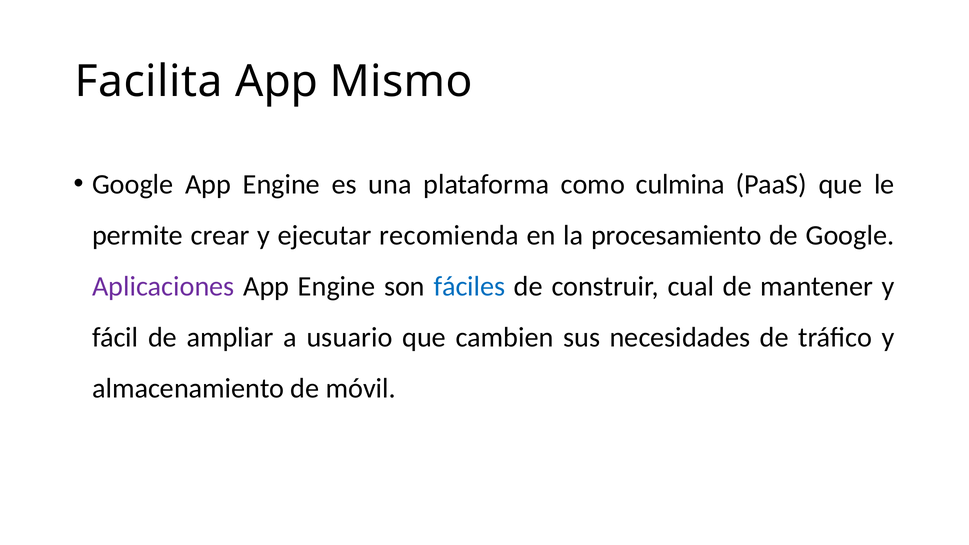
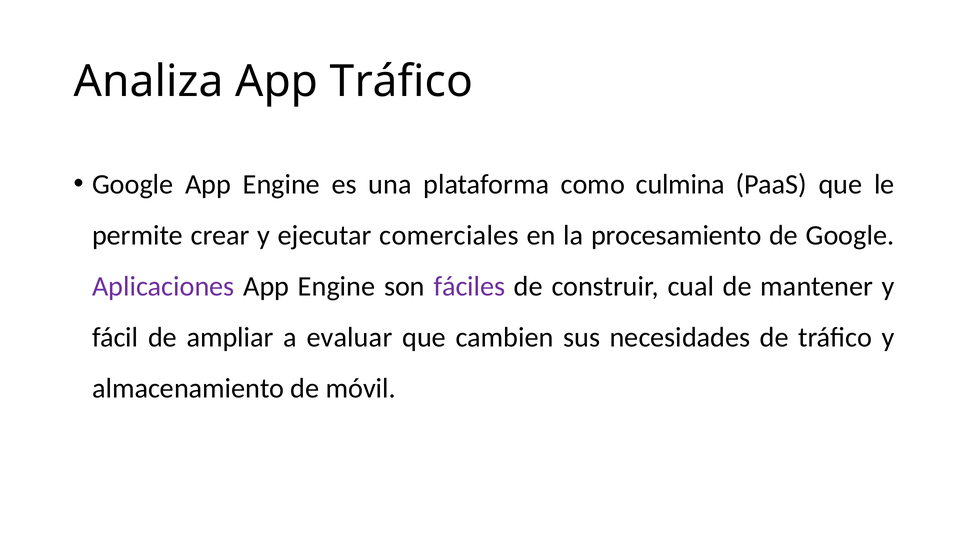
Facilita: Facilita -> Analiza
App Mismo: Mismo -> Tráfico
recomienda: recomienda -> comerciales
fáciles colour: blue -> purple
usuario: usuario -> evaluar
